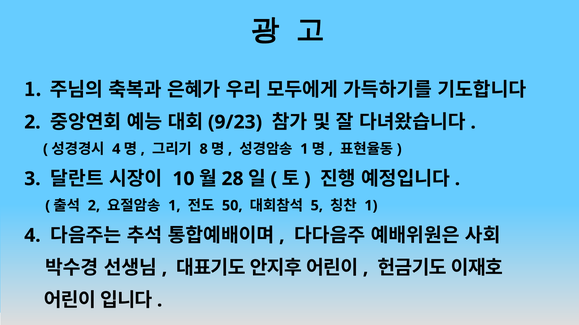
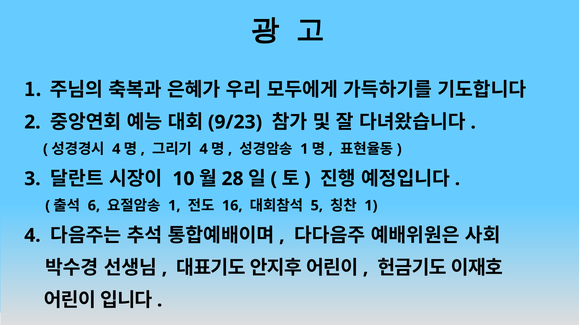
8 at (204, 149): 8 -> 4
2 at (94, 206): 2 -> 6
50: 50 -> 16
